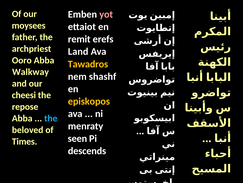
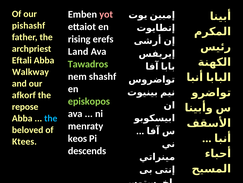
moysees: moysees -> pishashf
remit: remit -> rising
Ooro: Ooro -> Eftali
Tawadros colour: yellow -> light green
cheesi: cheesi -> afkorf
episkopos colour: yellow -> light green
seen: seen -> keos
Times: Times -> Ktees
